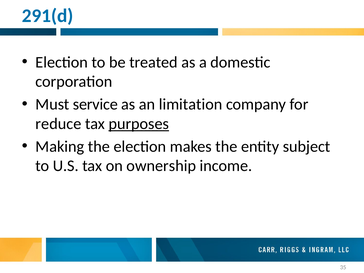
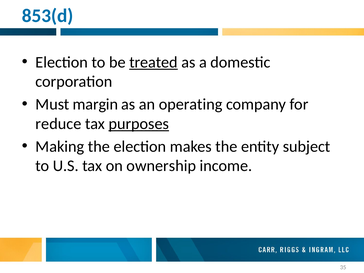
291(d: 291(d -> 853(d
treated underline: none -> present
service: service -> margin
limitation: limitation -> operating
